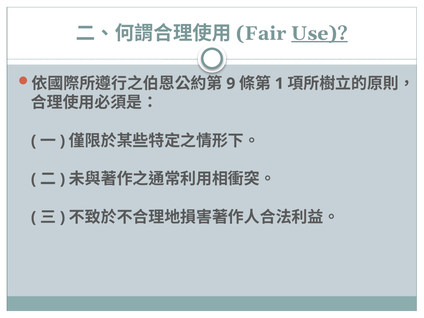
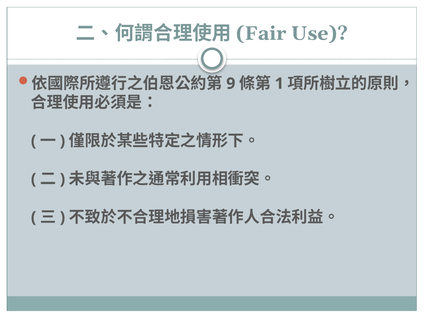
Use underline: present -> none
